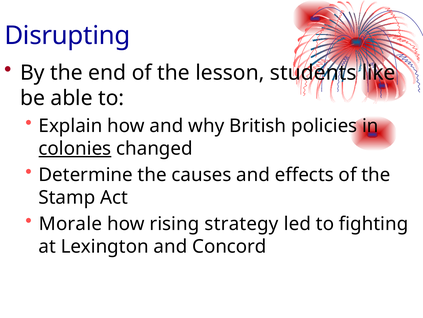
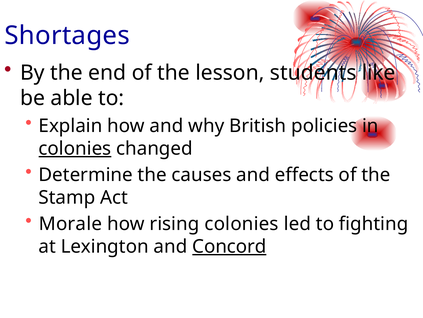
Disrupting: Disrupting -> Shortages
rising strategy: strategy -> colonies
Concord underline: none -> present
